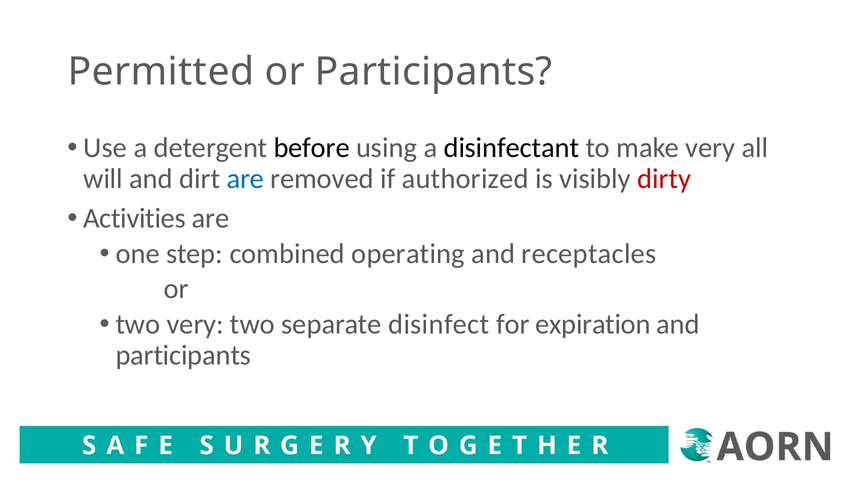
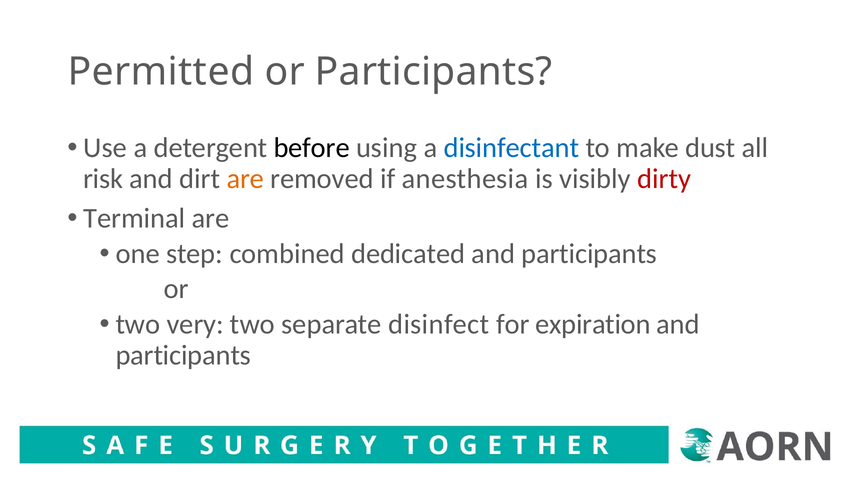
disinfectant colour: black -> blue
make very: very -> dust
will: will -> risk
are at (245, 178) colour: blue -> orange
authorized: authorized -> anesthesia
Activities: Activities -> Terminal
operating: operating -> dedicated
receptacles at (589, 253): receptacles -> participants
